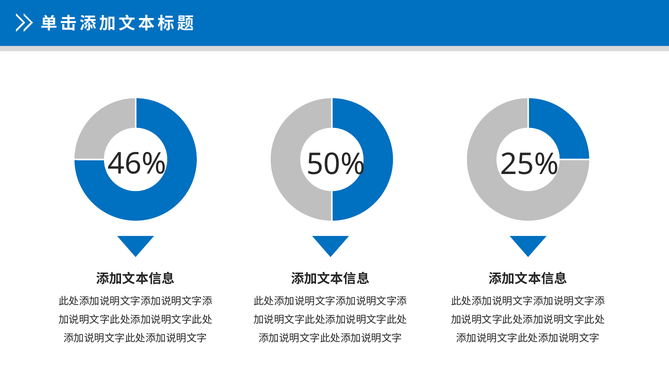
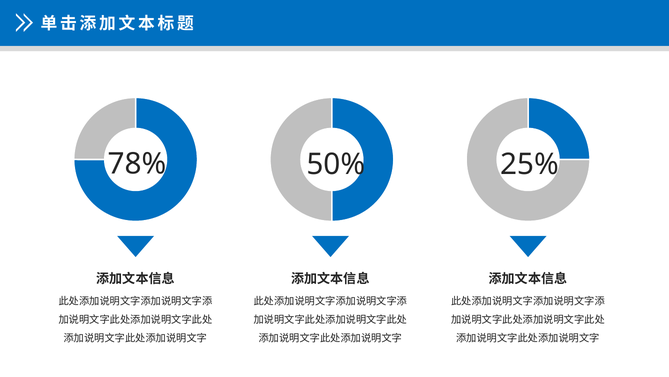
46%: 46% -> 78%
